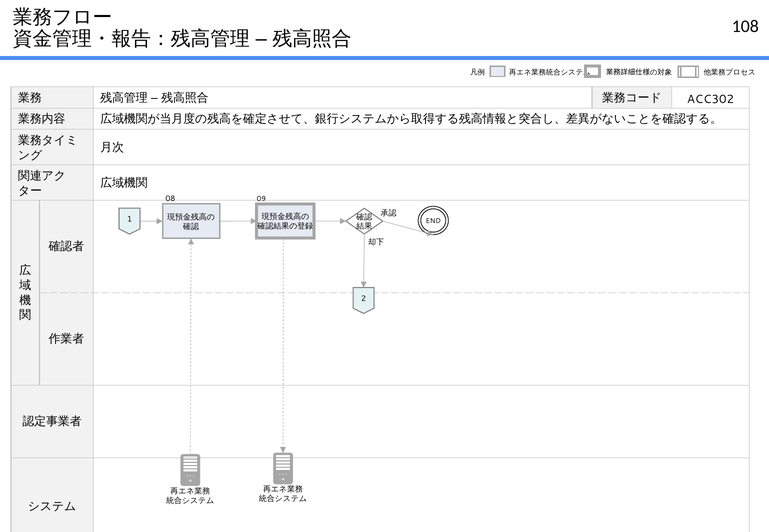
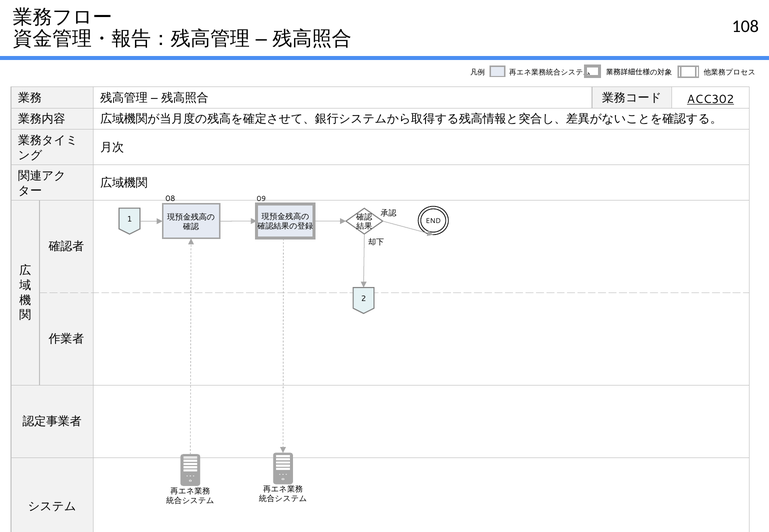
ACC302 underline: none -> present
